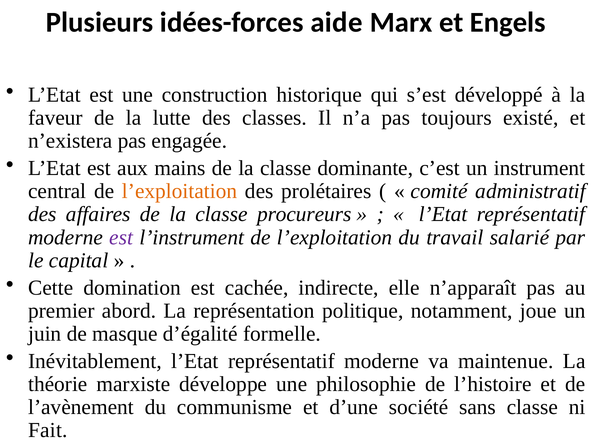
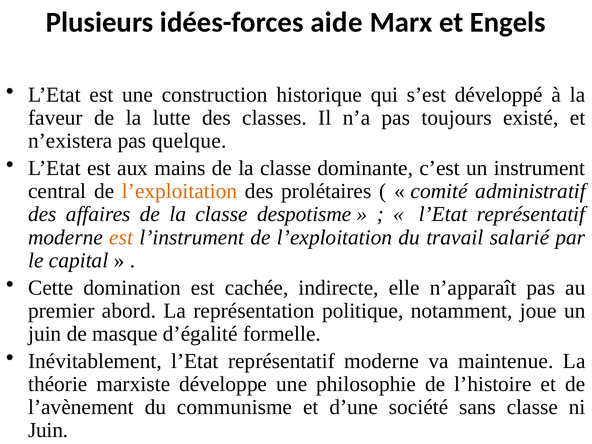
engagée: engagée -> quelque
procureurs: procureurs -> despotisme
est at (121, 237) colour: purple -> orange
Fait at (48, 430): Fait -> Juin
